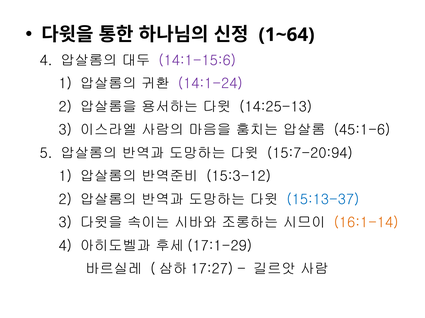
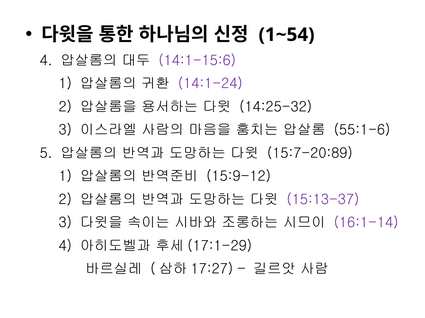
1~64: 1~64 -> 1~54
14:25-13: 14:25-13 -> 14:25-32
45:1-6: 45:1-6 -> 55:1-6
15:7-20:94: 15:7-20:94 -> 15:7-20:89
15:3-12: 15:3-12 -> 15:9-12
15:13-37 colour: blue -> purple
16:1-14 colour: orange -> purple
